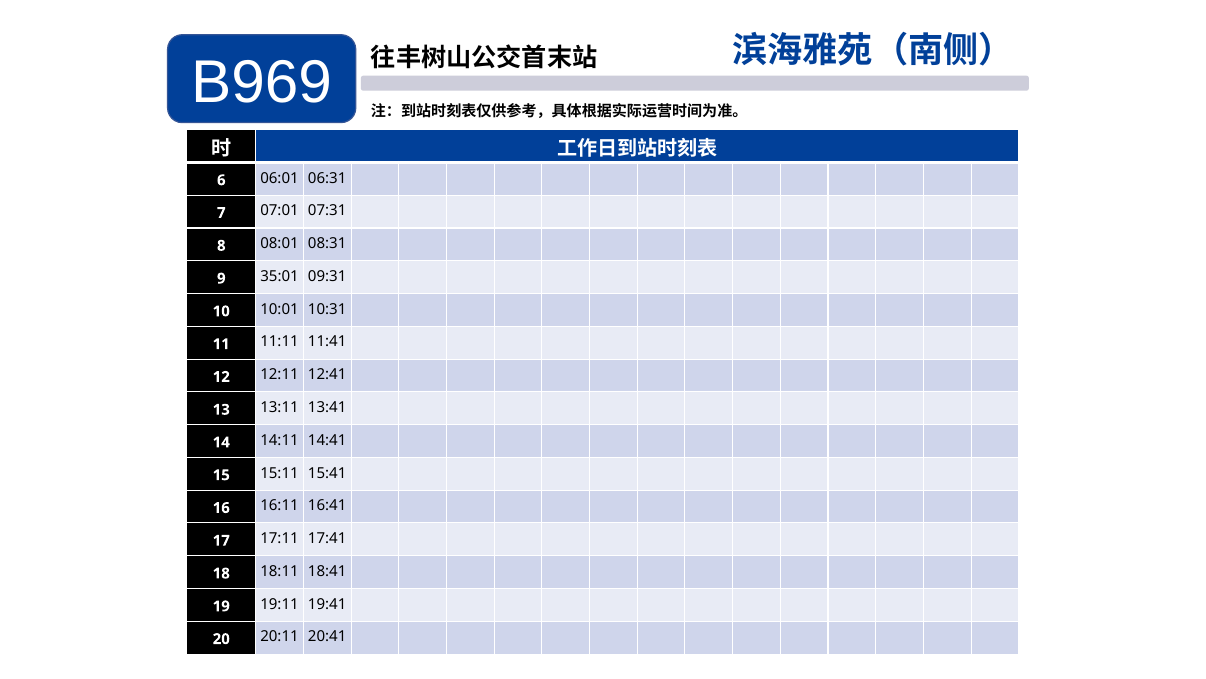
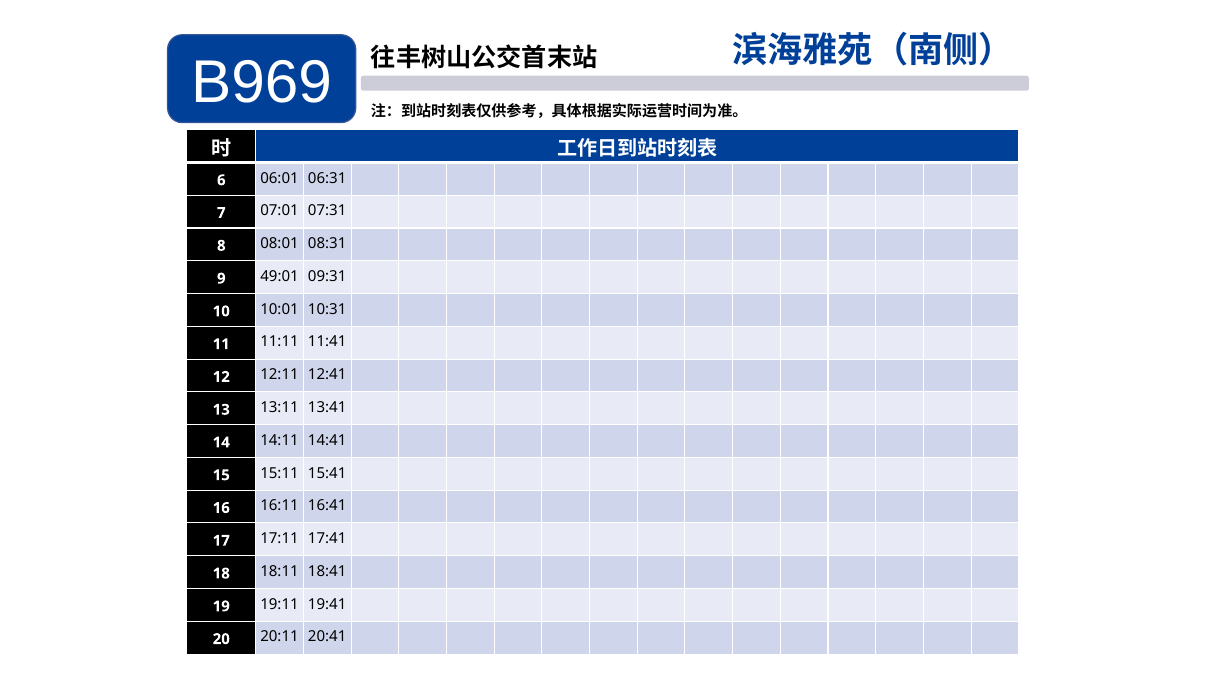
35:01: 35:01 -> 49:01
